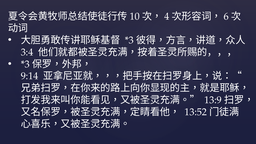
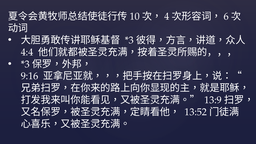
3:4: 3:4 -> 4:4
9:14: 9:14 -> 9:16
